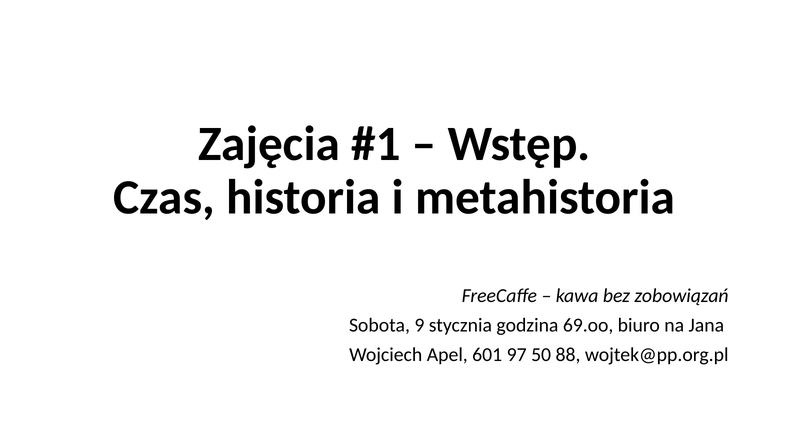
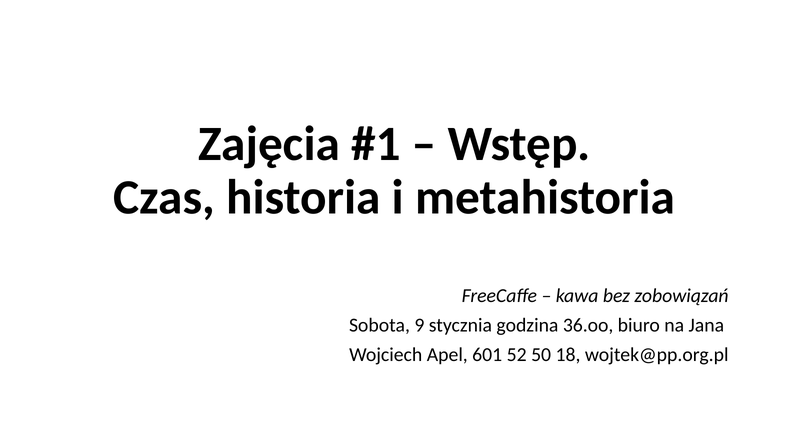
69.oo: 69.oo -> 36.oo
97: 97 -> 52
88: 88 -> 18
